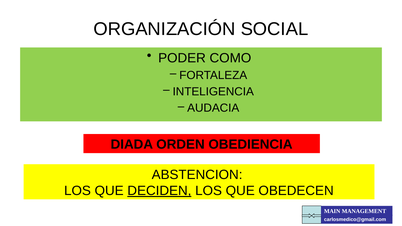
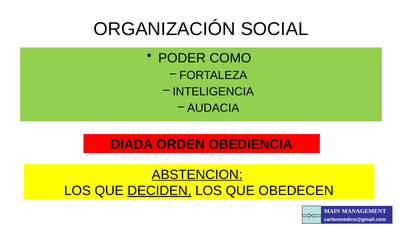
ABSTENCION underline: none -> present
